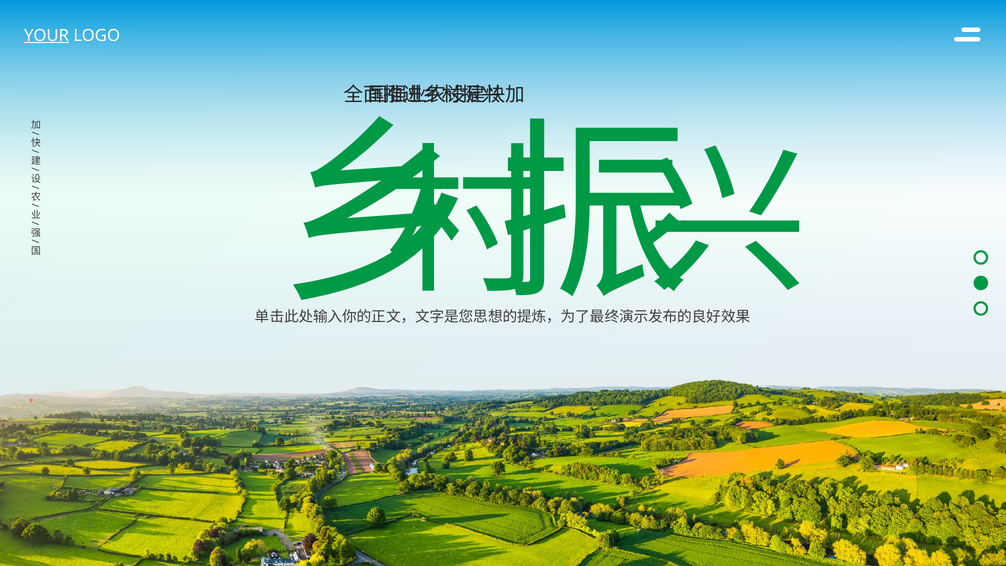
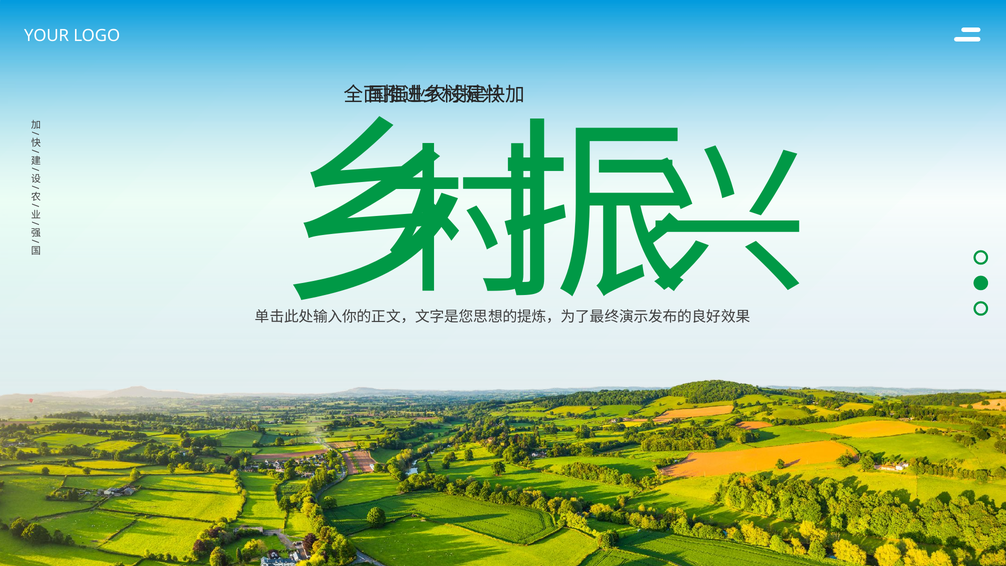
YOUR underline: present -> none
